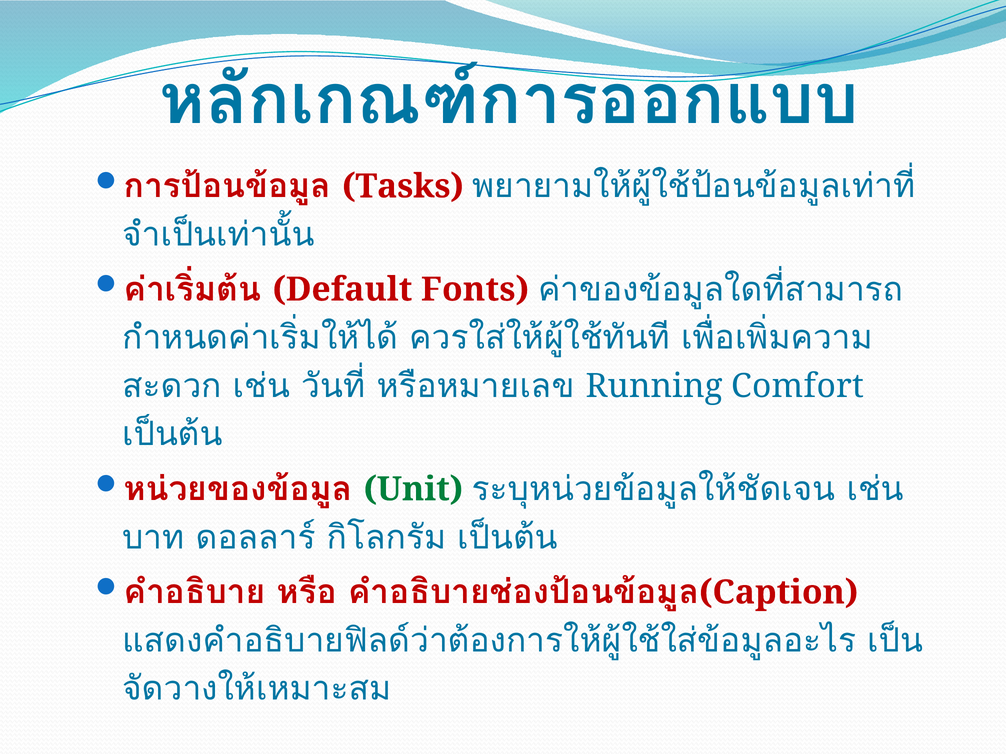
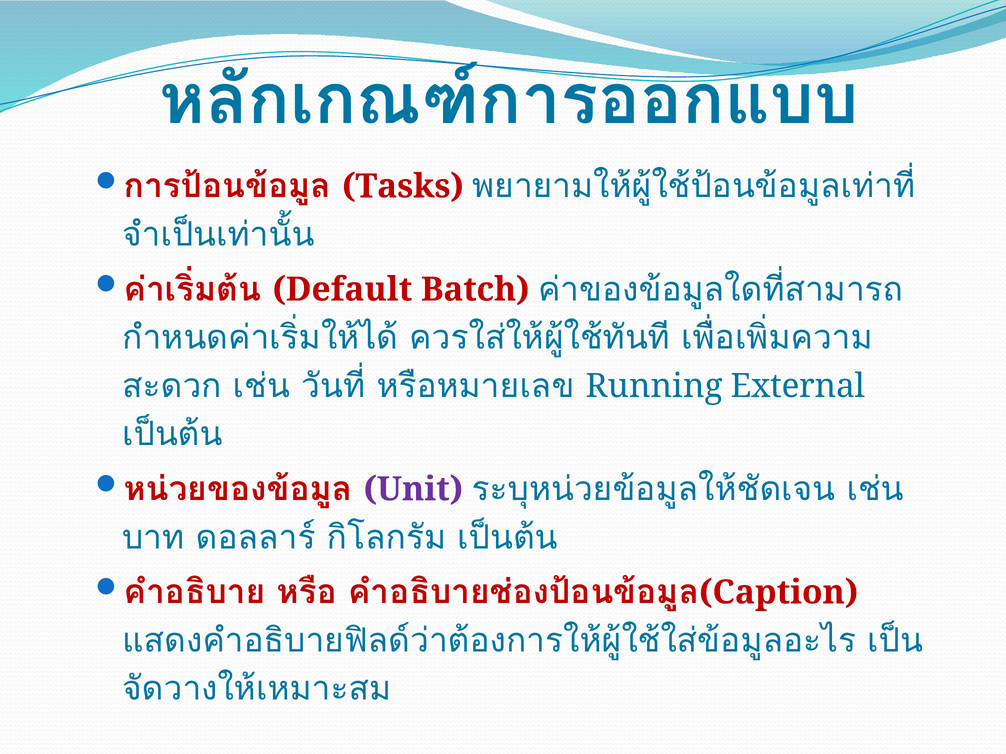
Fonts: Fonts -> Batch
Comfort: Comfort -> External
Unit colour: green -> purple
